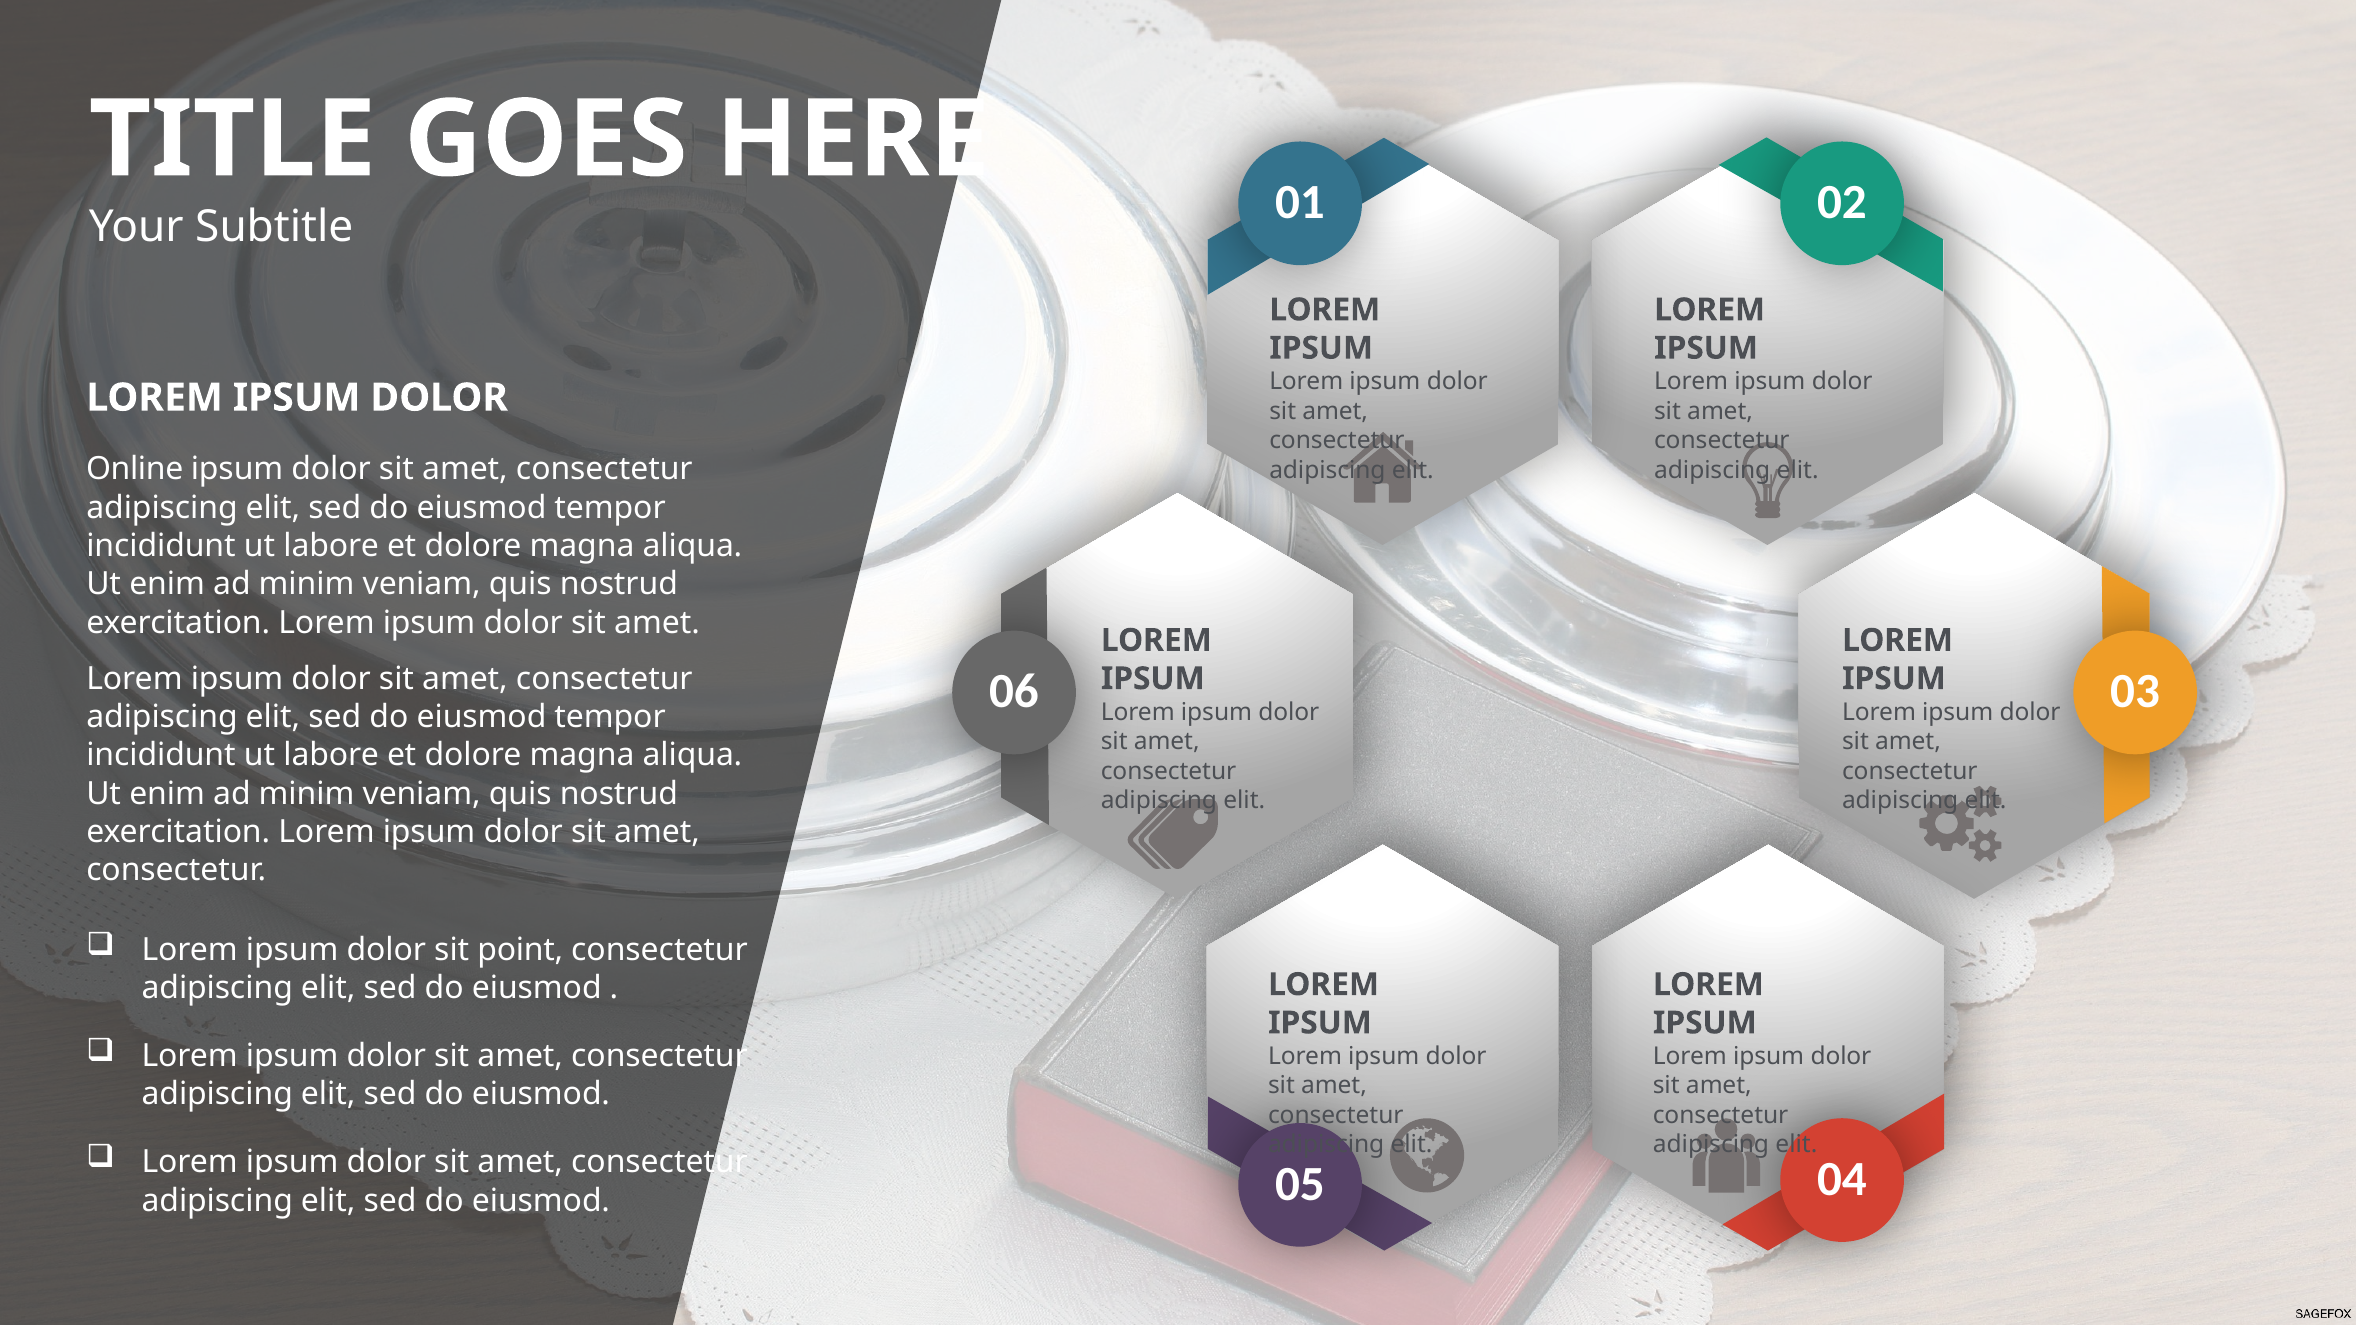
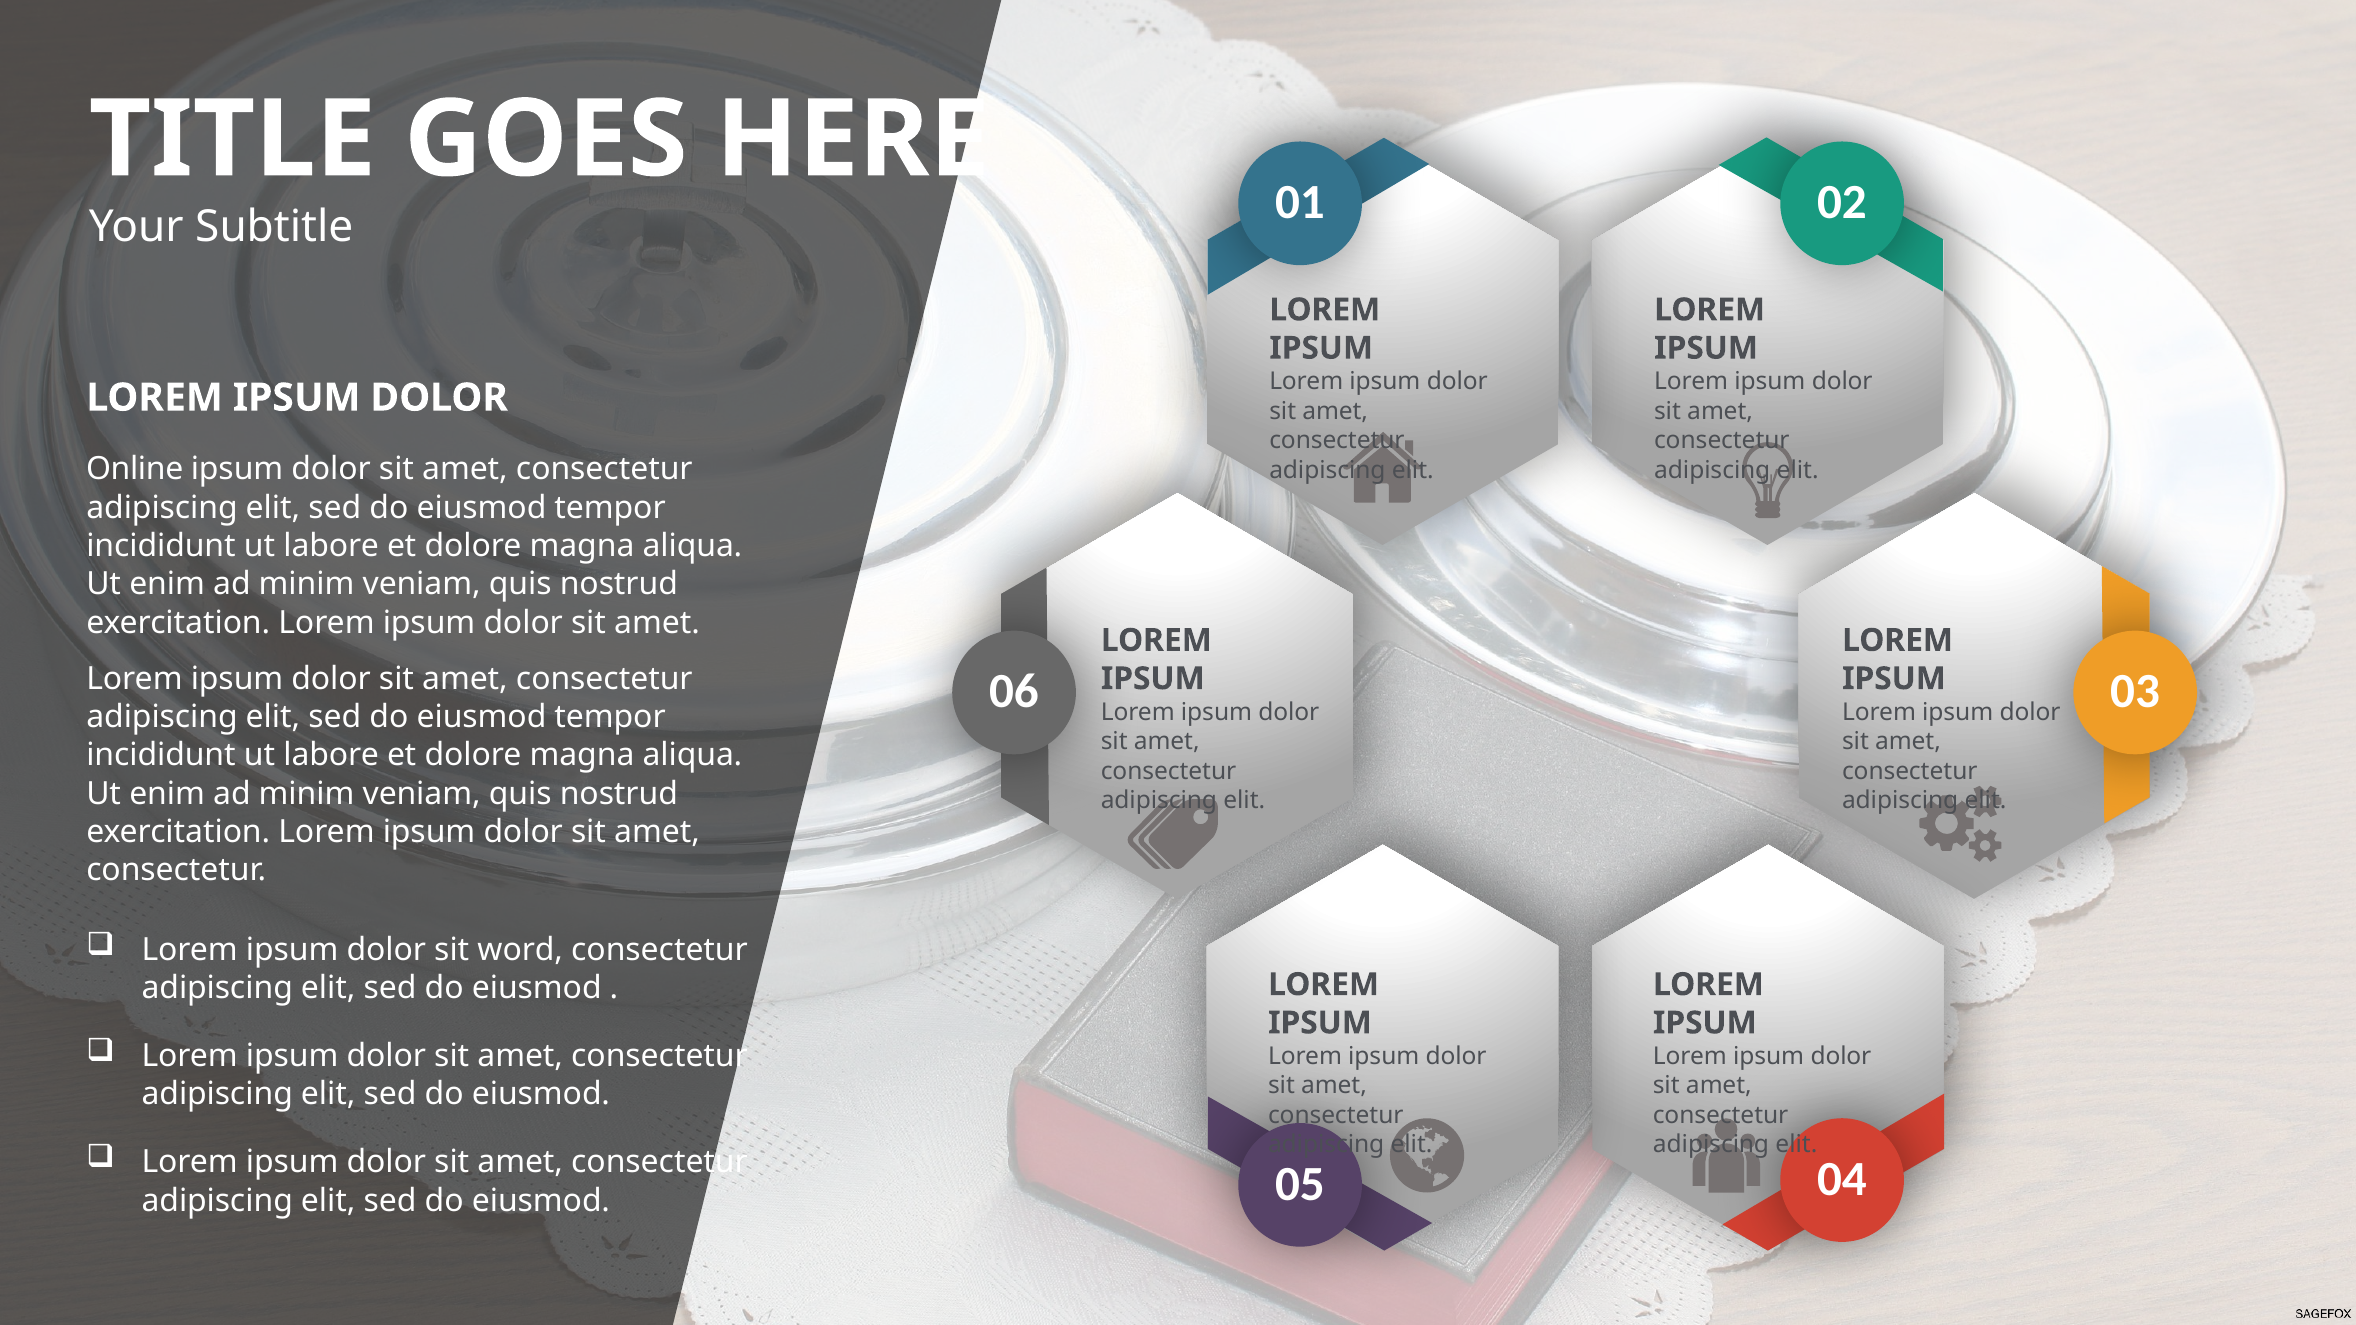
point: point -> word
